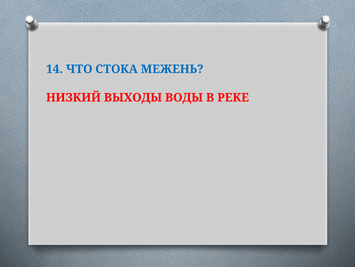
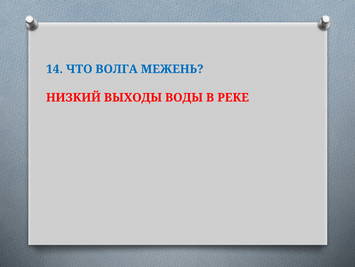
СТОКА: СТОКА -> ВОЛГА
